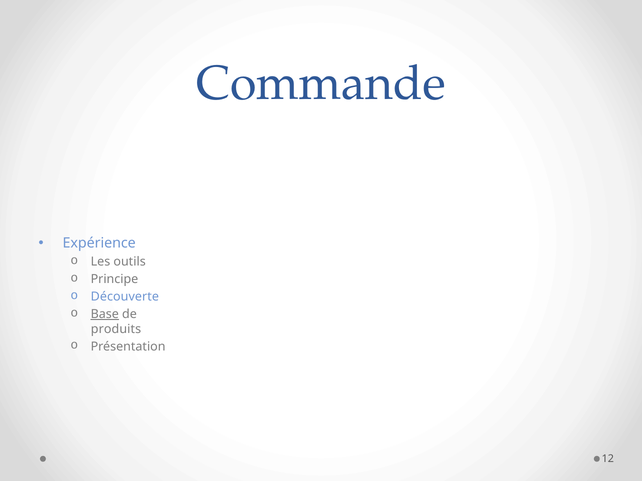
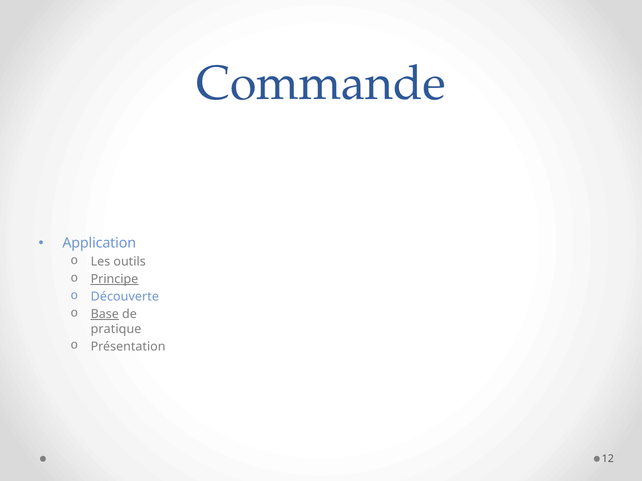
Expérience: Expérience -> Application
Principe underline: none -> present
produits: produits -> pratique
